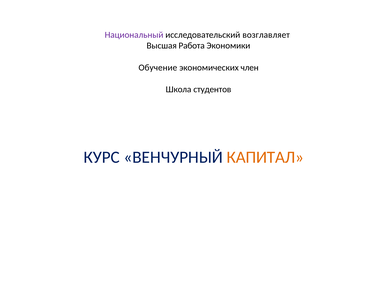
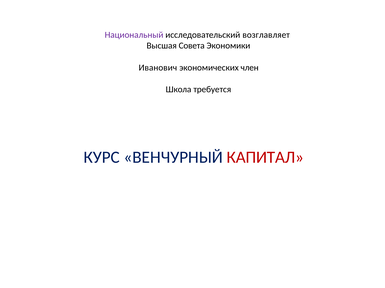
Работа: Работа -> Совета
Обучение: Обучение -> Иванович
студентов: студентов -> требуется
КАПИТАЛ colour: orange -> red
